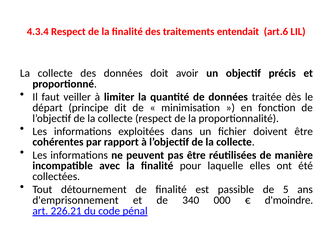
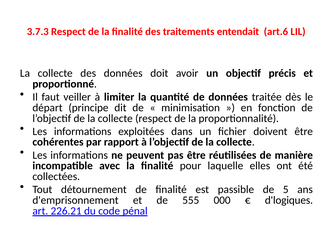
4.3.4: 4.3.4 -> 3.7.3
340: 340 -> 555
d'moindre: d'moindre -> d'logiques
